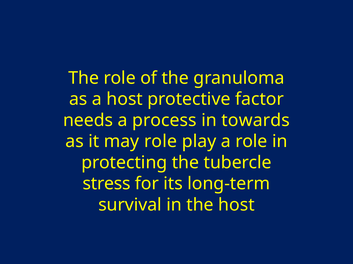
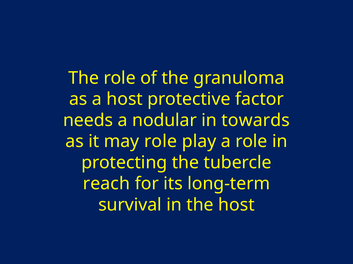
process: process -> nodular
stress: stress -> reach
